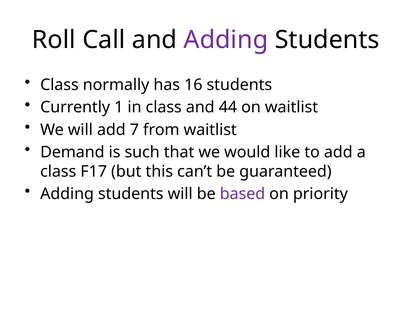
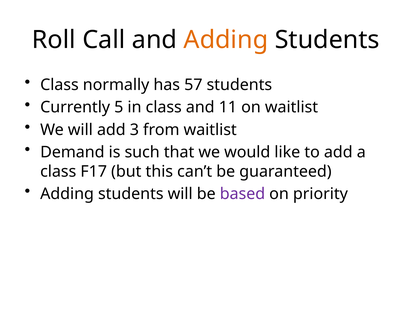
Adding at (226, 40) colour: purple -> orange
16: 16 -> 57
1: 1 -> 5
44: 44 -> 11
7: 7 -> 3
